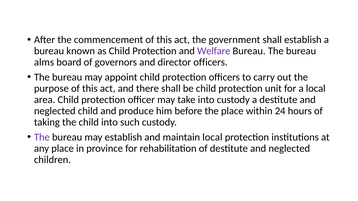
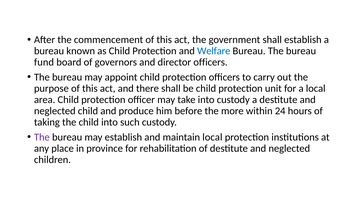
Welfare colour: purple -> blue
alms: alms -> fund
the place: place -> more
